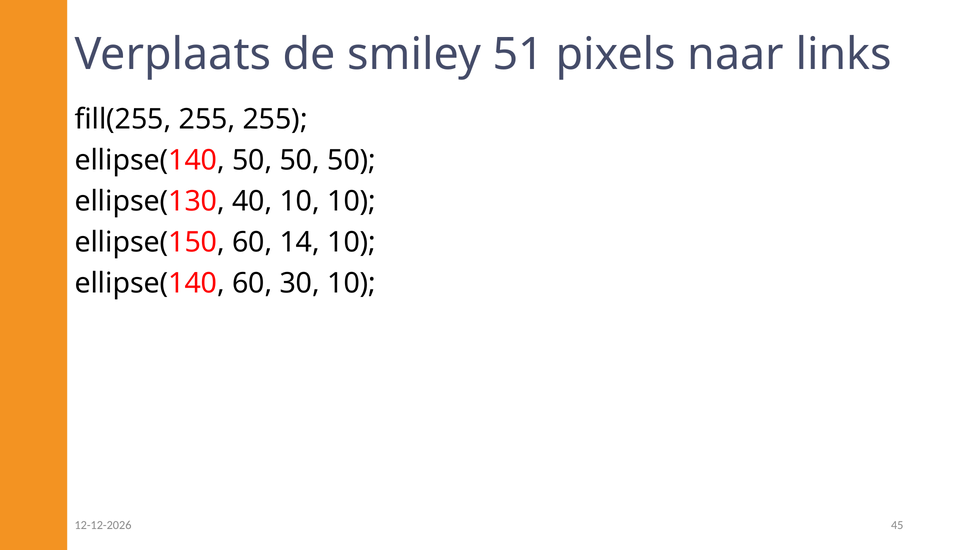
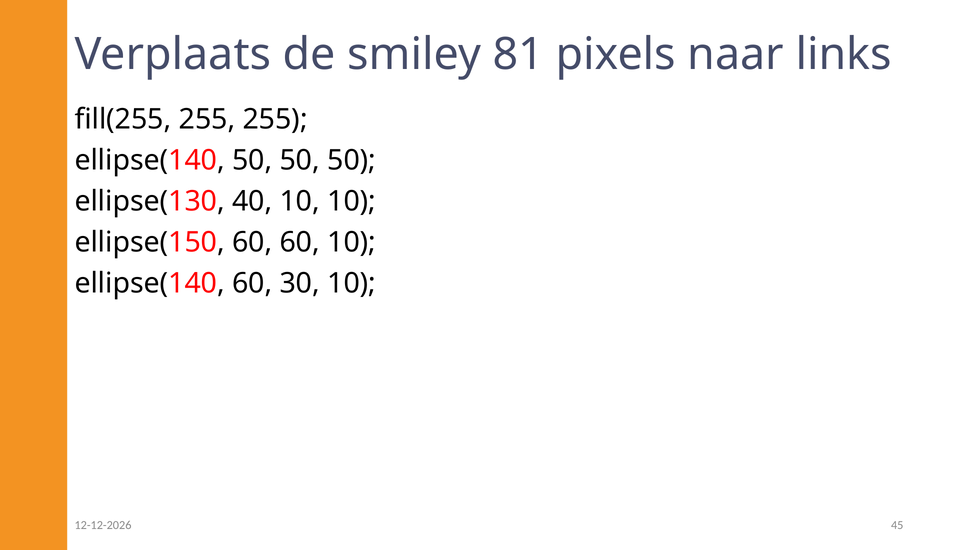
51: 51 -> 81
60 14: 14 -> 60
